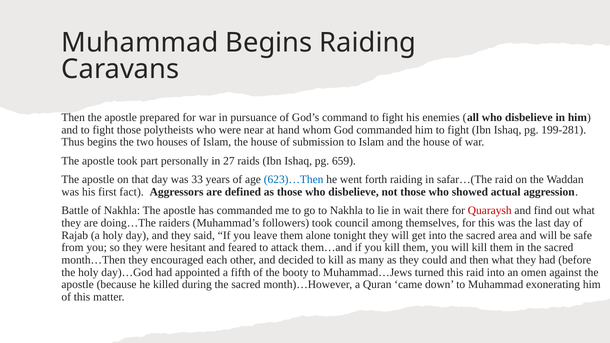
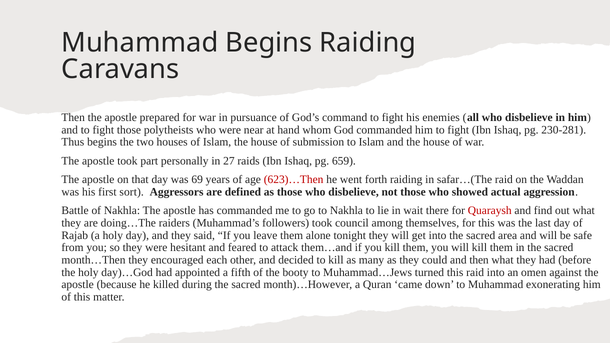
199-281: 199-281 -> 230-281
33: 33 -> 69
623)…Then colour: blue -> red
fact: fact -> sort
